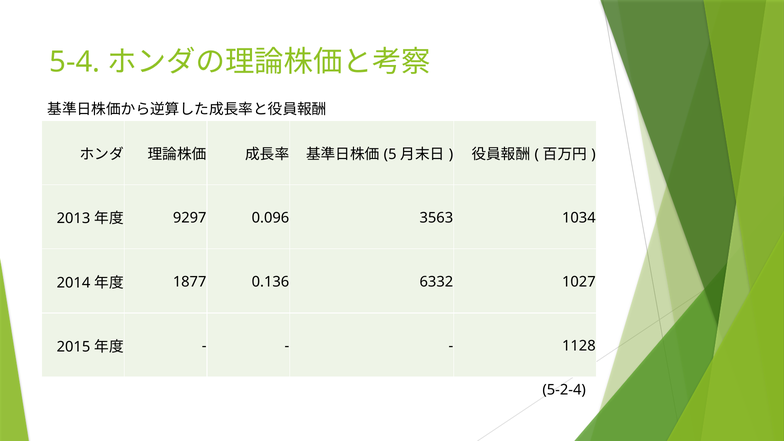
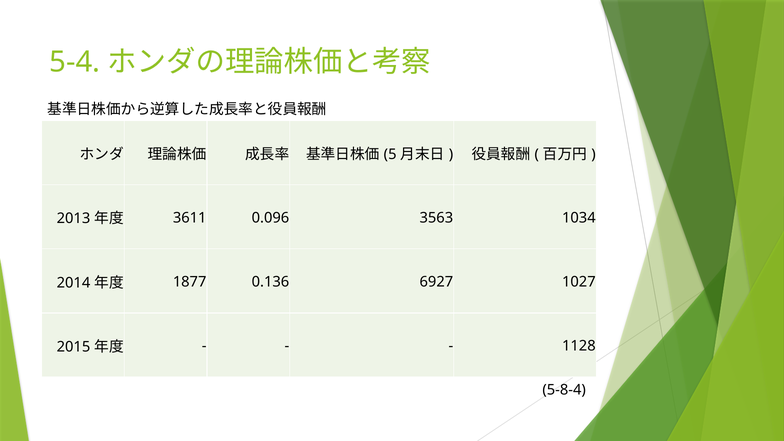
9297: 9297 -> 3611
6332: 6332 -> 6927
5-2-4: 5-2-4 -> 5-8-4
